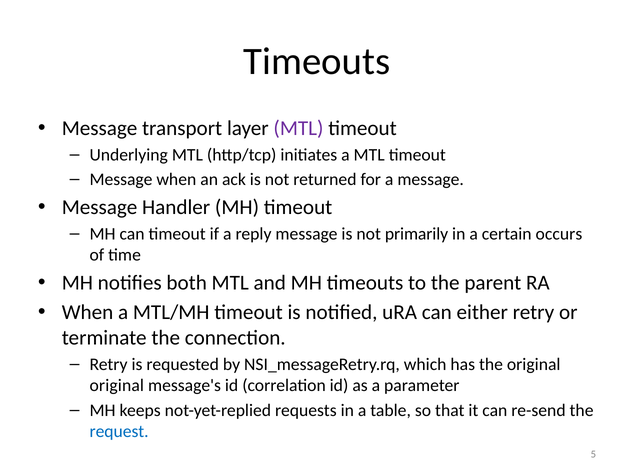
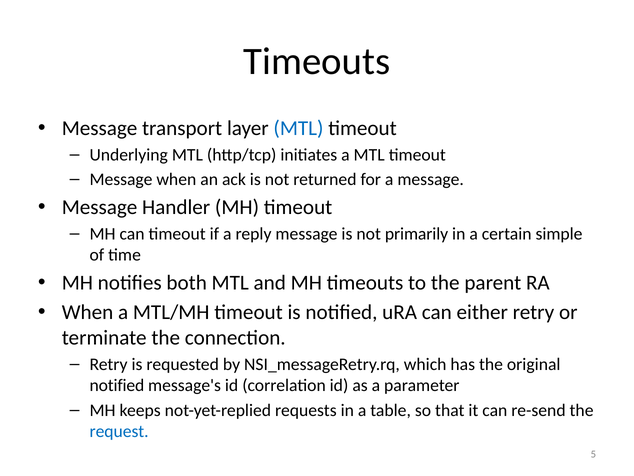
MTL at (298, 128) colour: purple -> blue
occurs: occurs -> simple
original at (117, 385): original -> notified
